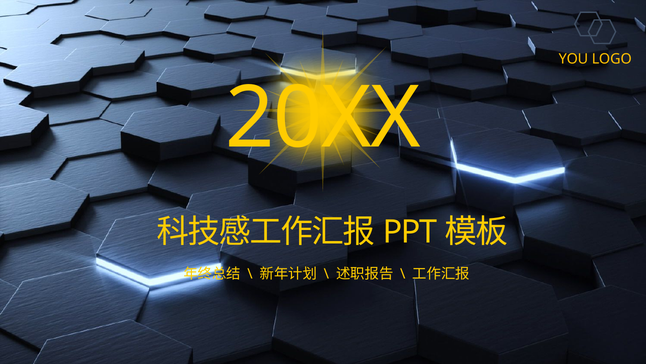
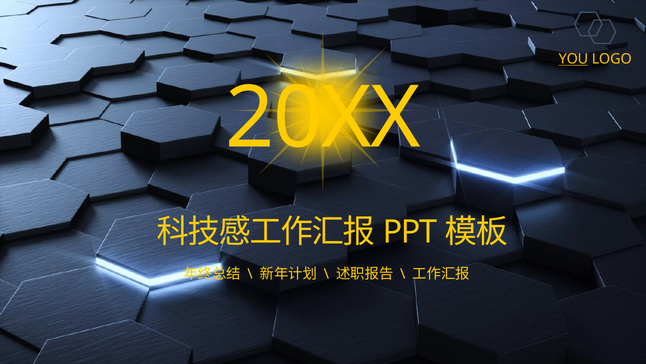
YOU underline: none -> present
